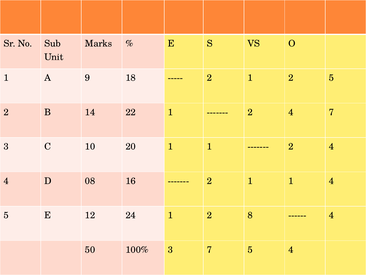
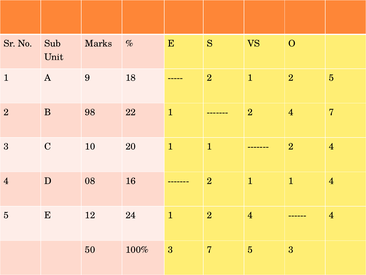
14: 14 -> 98
1 2 8: 8 -> 4
5 4: 4 -> 3
